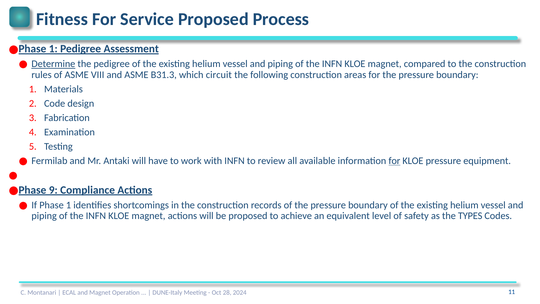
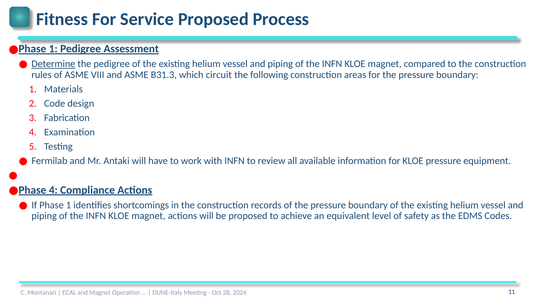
for at (394, 161) underline: present -> none
9 at (53, 190): 9 -> 4
TYPES: TYPES -> EDMS
